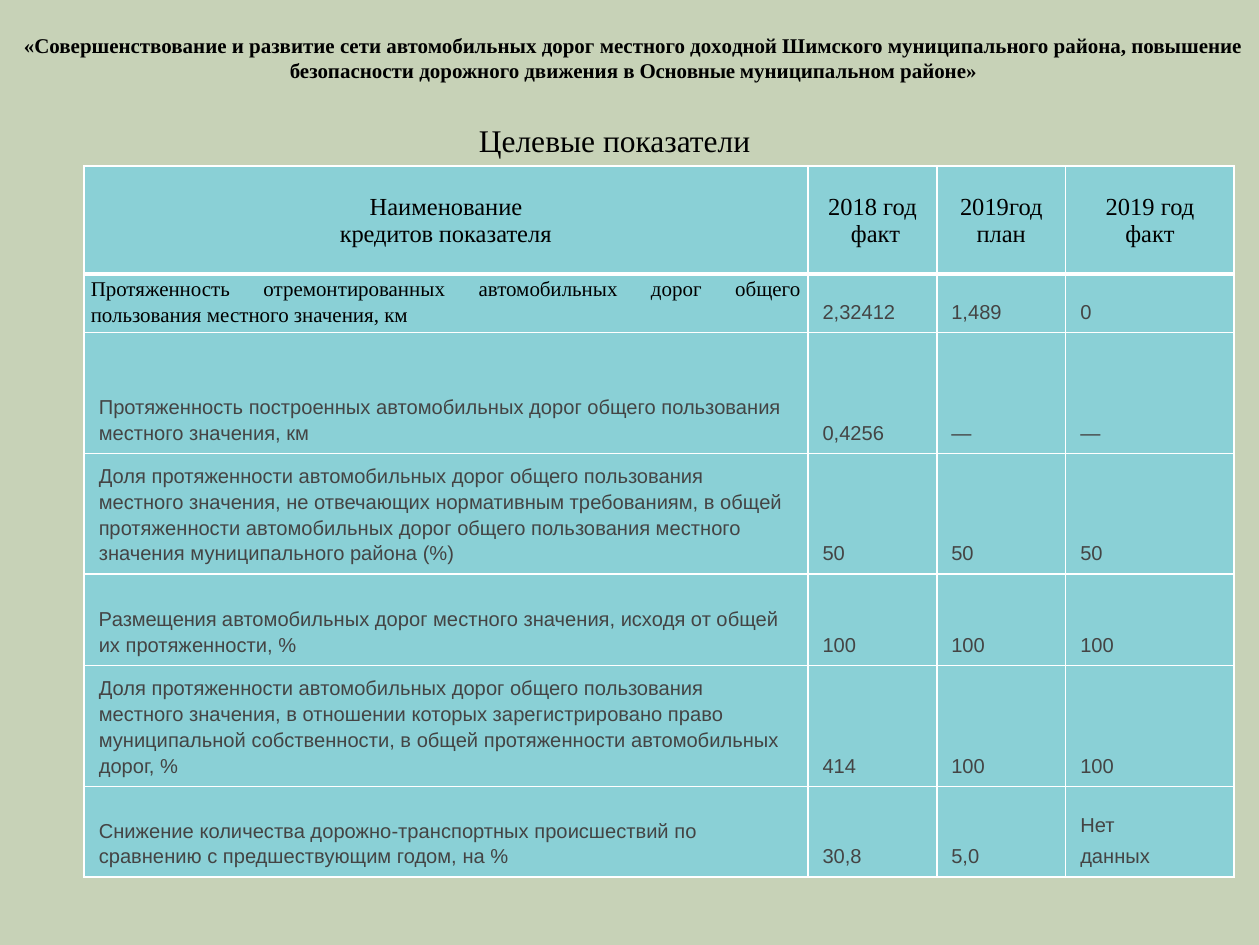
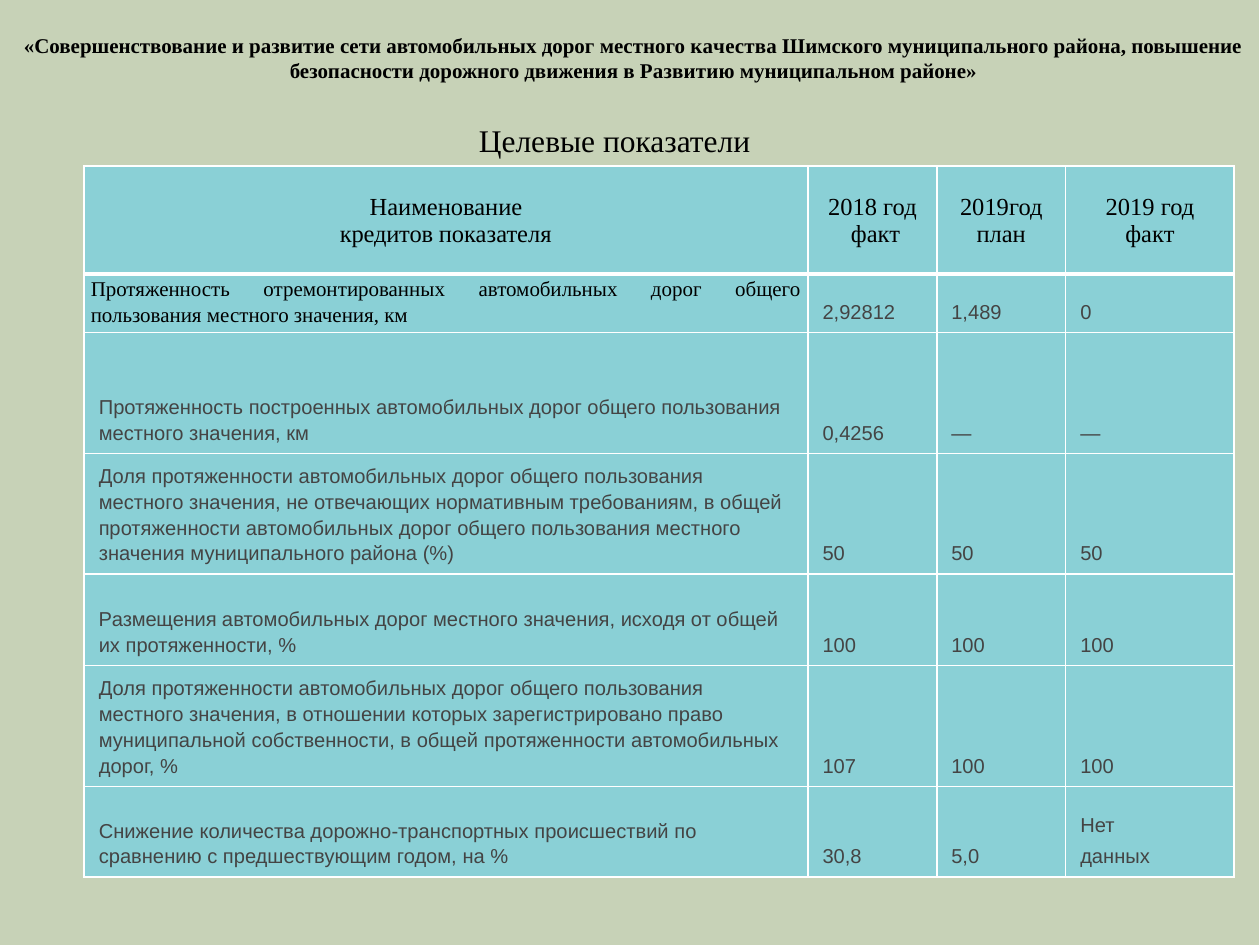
доходной: доходной -> качества
Основные: Основные -> Развитию
2,32412: 2,32412 -> 2,92812
414: 414 -> 107
